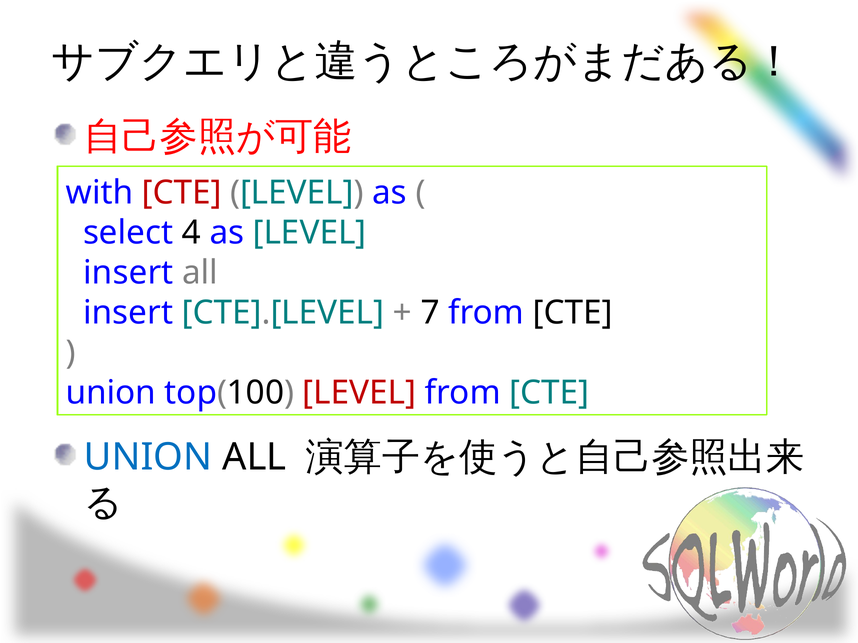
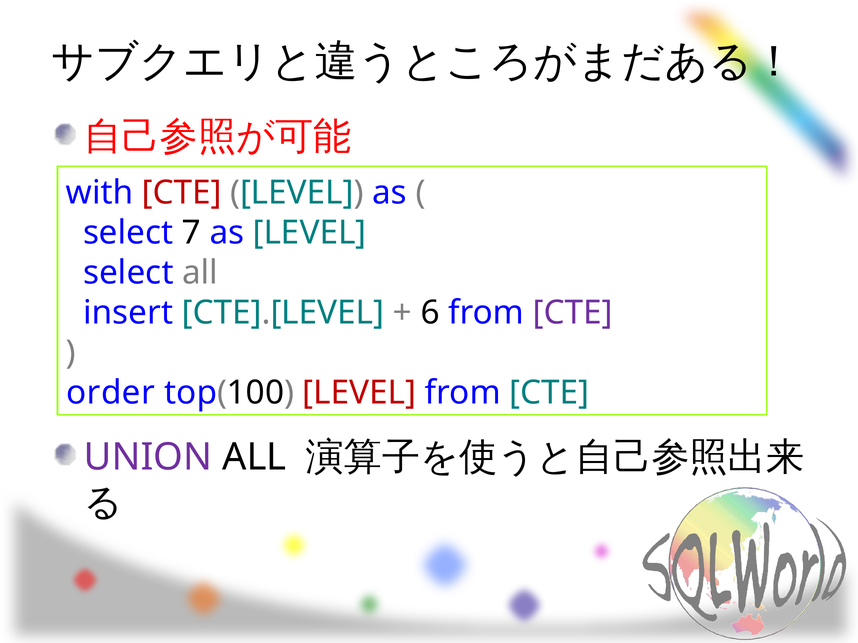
4: 4 -> 7
insert at (128, 273): insert -> select
7: 7 -> 6
CTE at (573, 313) colour: black -> purple
union at (111, 393): union -> order
UNION at (148, 457) colour: blue -> purple
